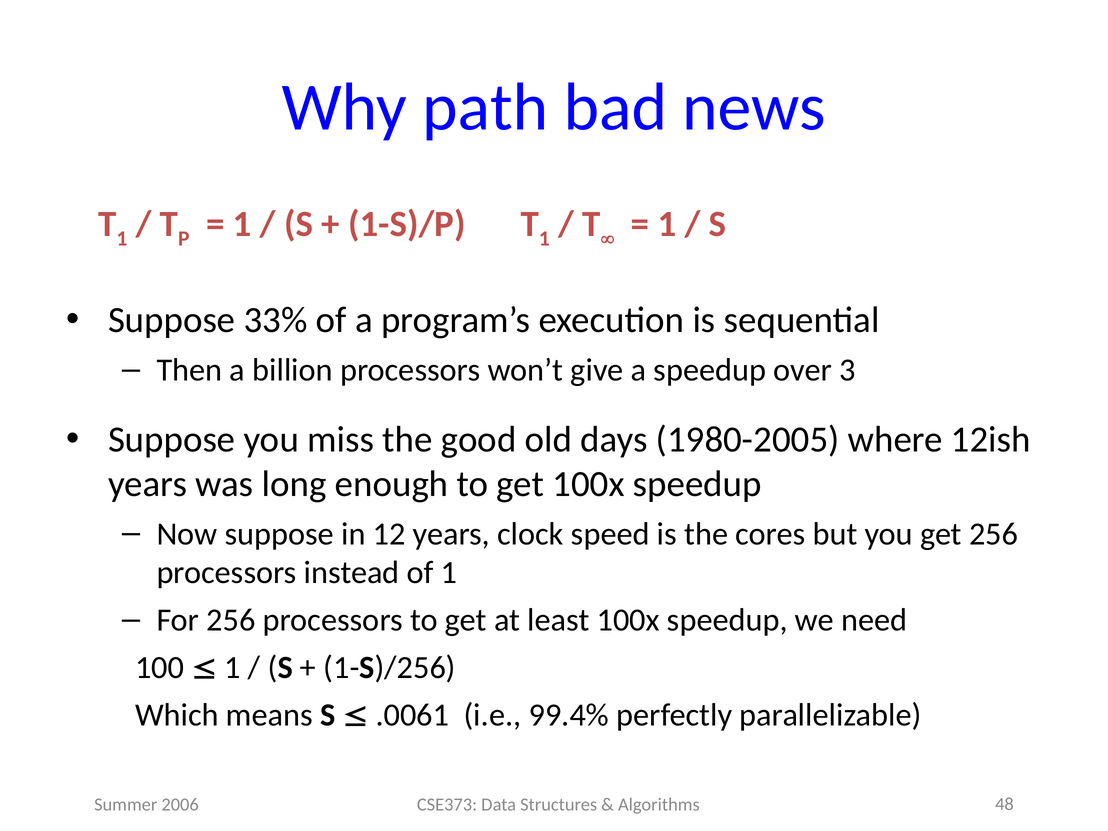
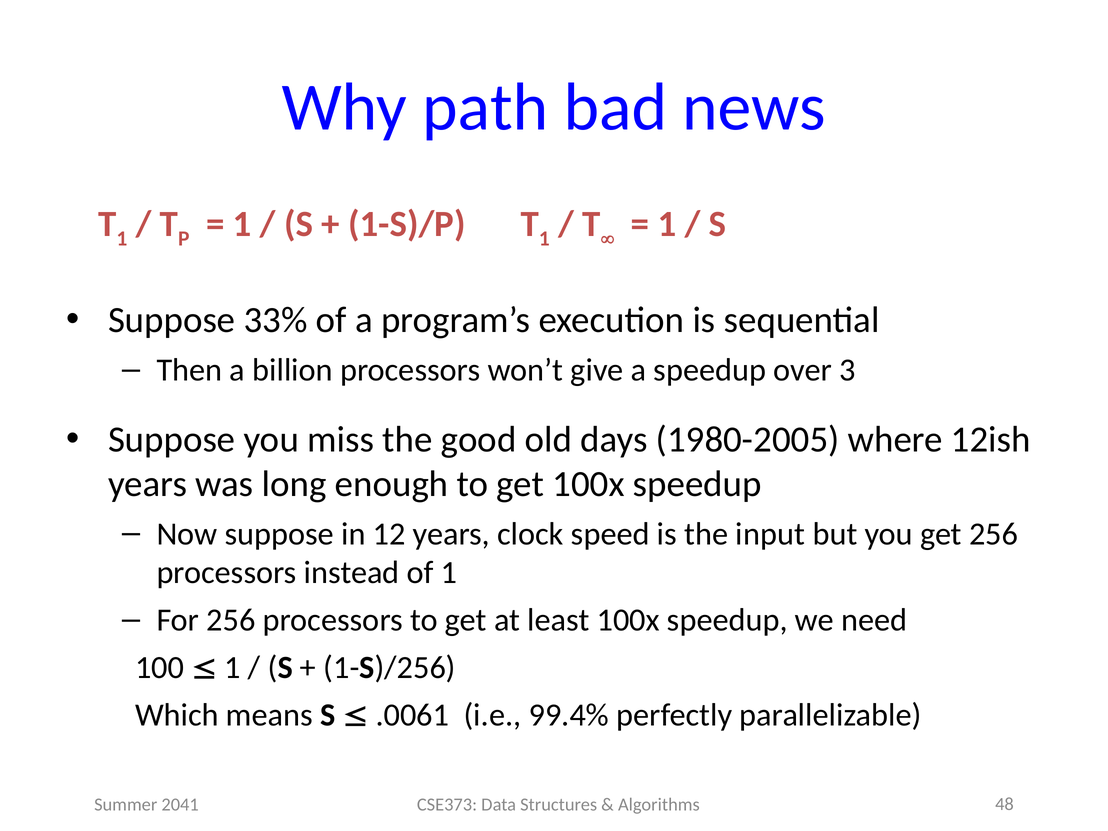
cores: cores -> input
2006: 2006 -> 2041
